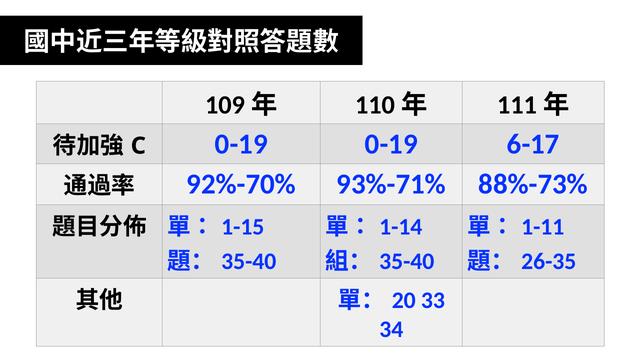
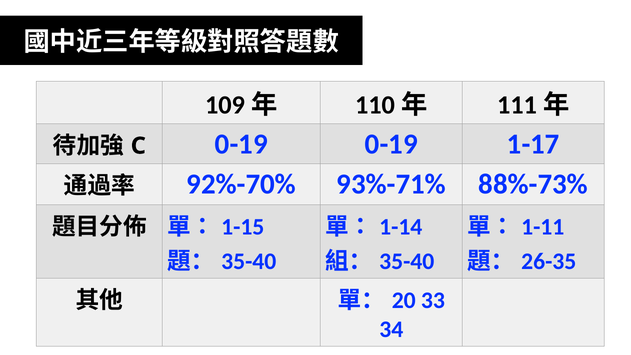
6-17: 6-17 -> 1-17
